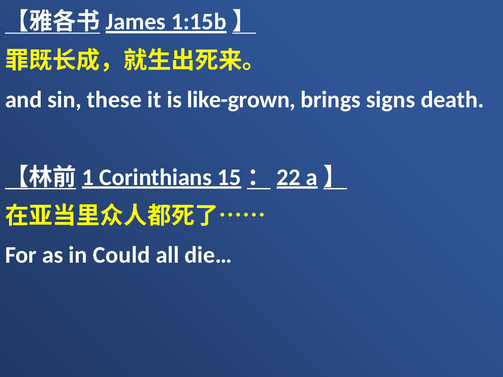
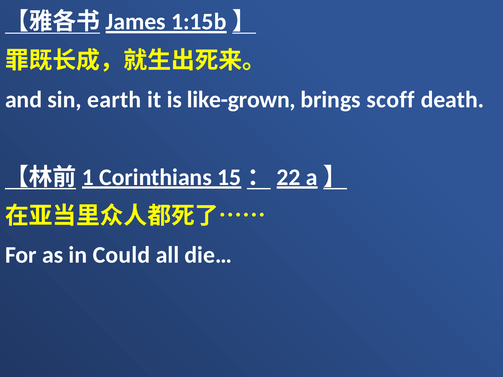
these: these -> earth
signs: signs -> scoff
